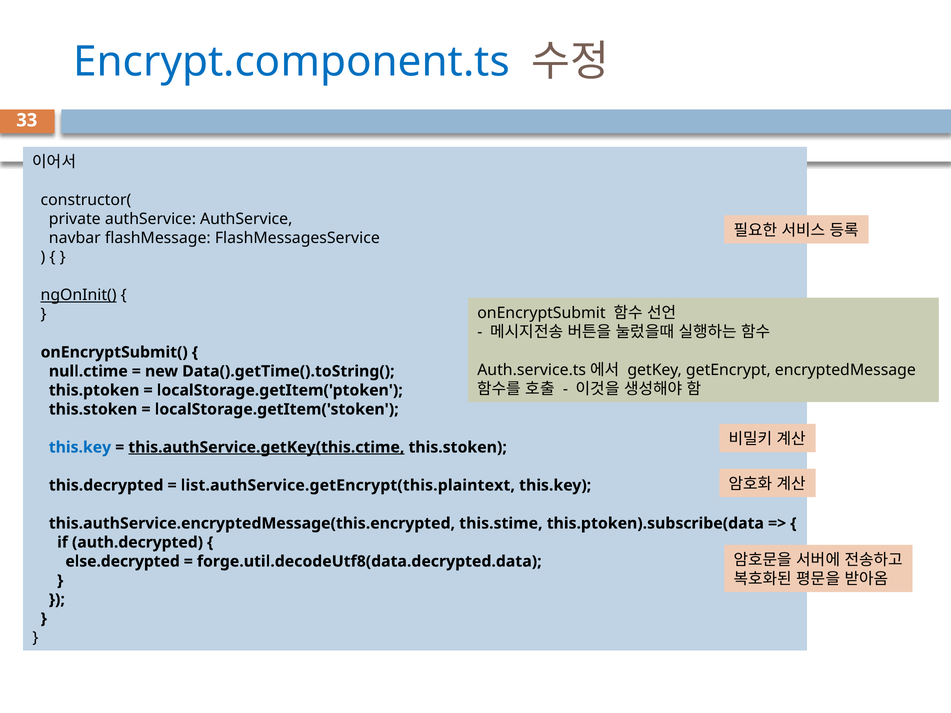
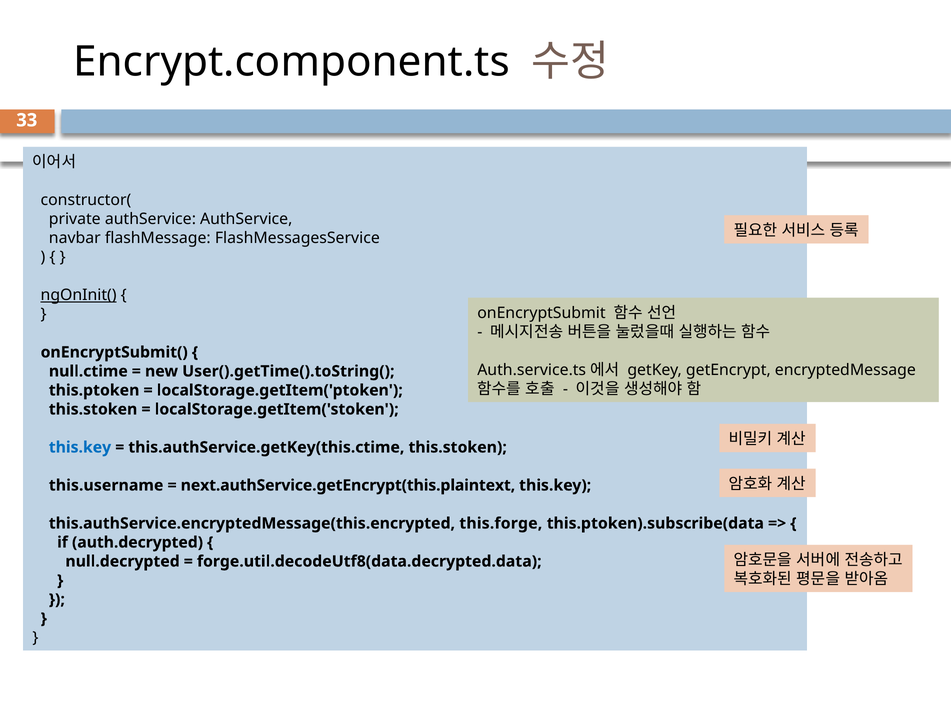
Encrypt.component.ts colour: blue -> black
Data().getTime().toString(: Data().getTime().toString( -> User().getTime().toString(
this.authService.getKey(this.ctime underline: present -> none
this.decrypted: this.decrypted -> this.username
list.authService.getEncrypt(this.plaintext: list.authService.getEncrypt(this.plaintext -> next.authService.getEncrypt(this.plaintext
this.stime: this.stime -> this.forge
else.decrypted: else.decrypted -> null.decrypted
